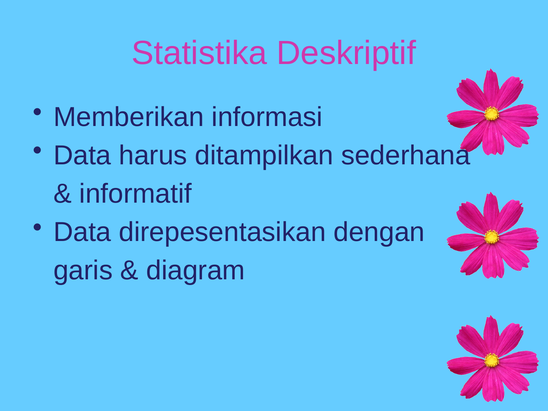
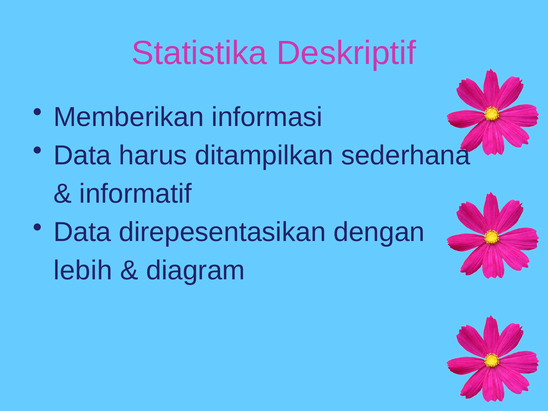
garis: garis -> lebih
